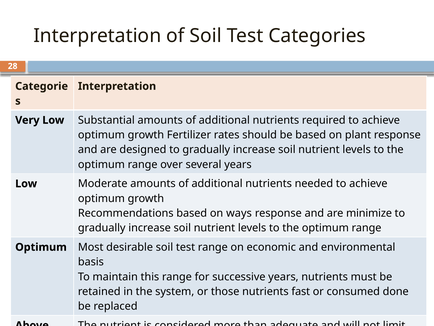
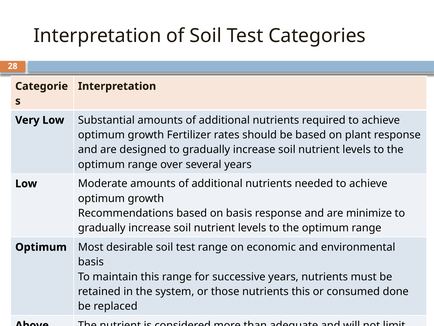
on ways: ways -> basis
nutrients fast: fast -> this
